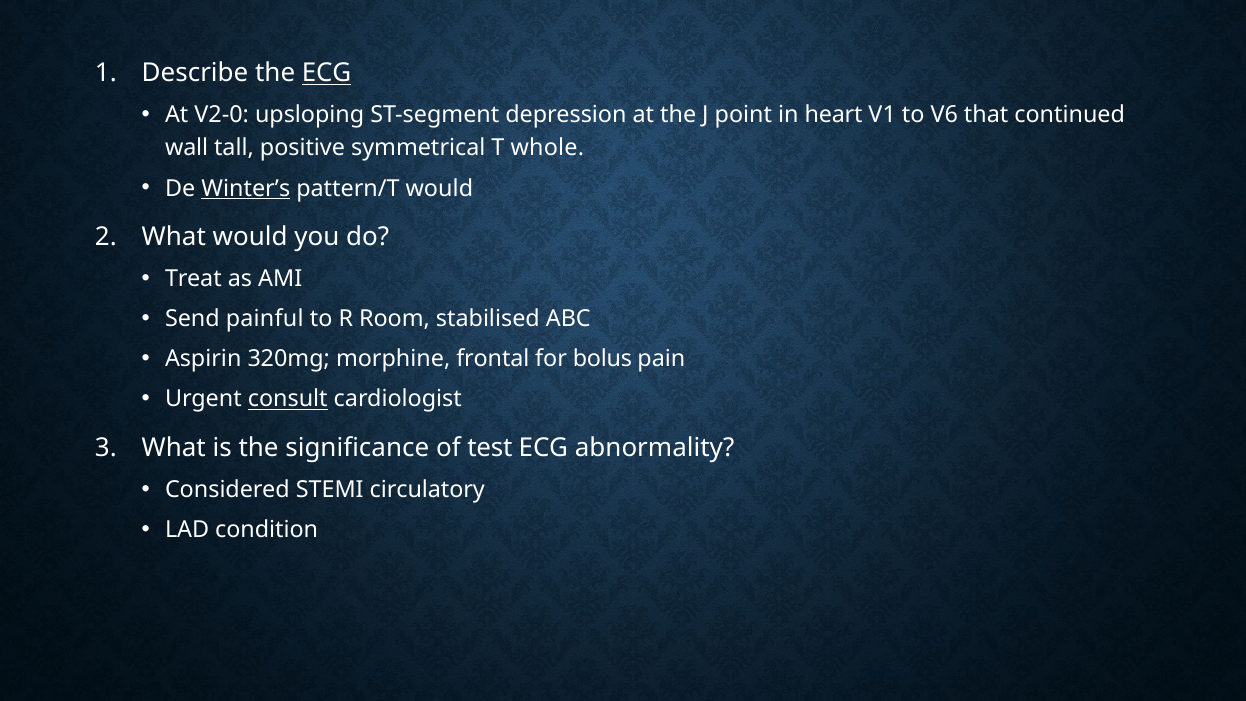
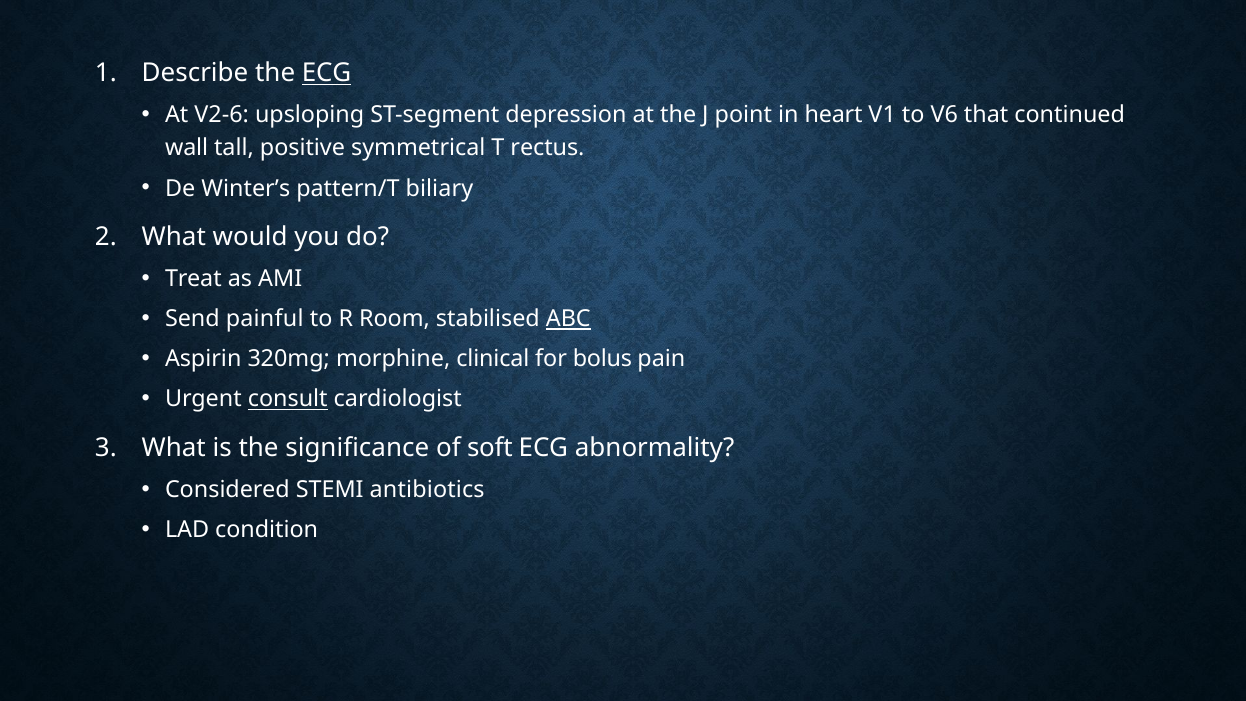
V2-0: V2-0 -> V2-6
whole: whole -> rectus
Winter’s underline: present -> none
pattern/T would: would -> biliary
ABC underline: none -> present
frontal: frontal -> clinical
test: test -> soft
circulatory: circulatory -> antibiotics
